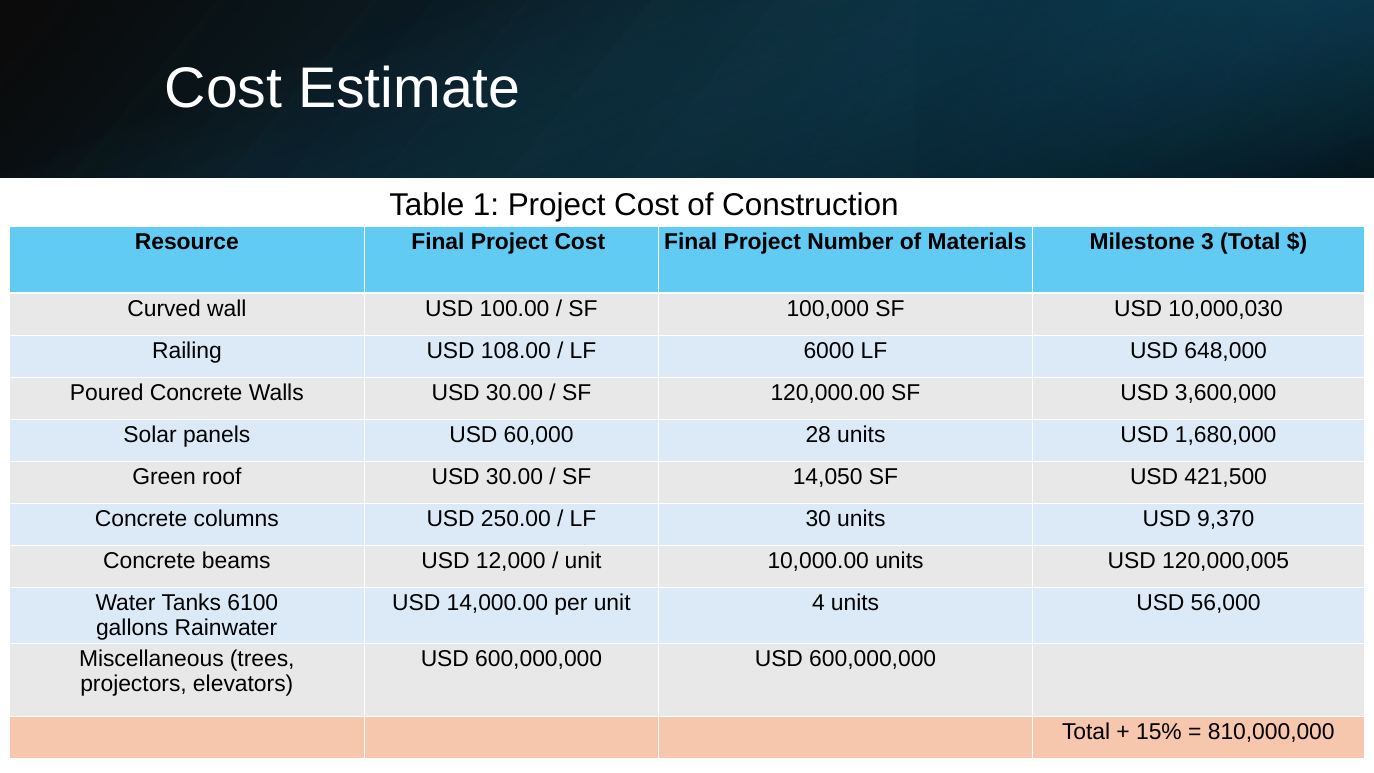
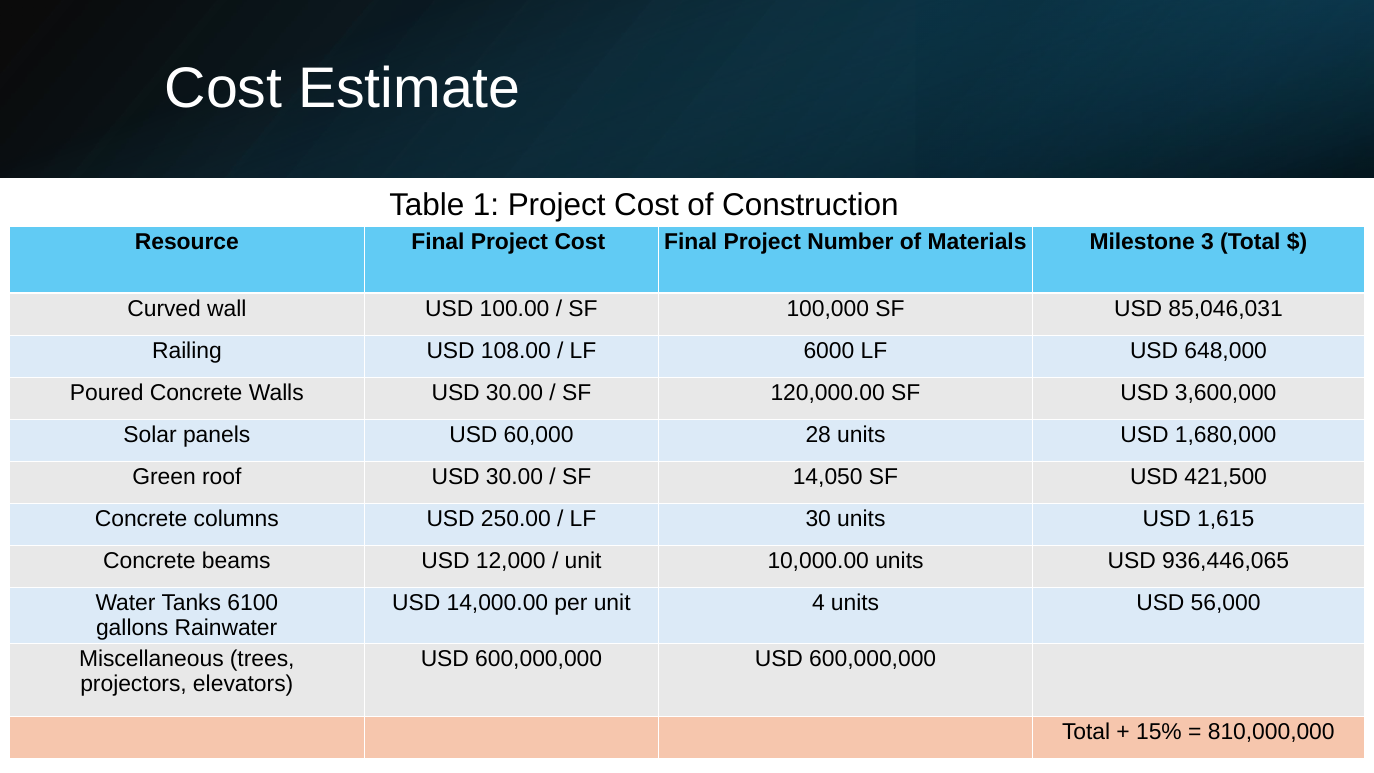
10,000,030: 10,000,030 -> 85,046,031
9,370: 9,370 -> 1,615
120,000,005: 120,000,005 -> 936,446,065
